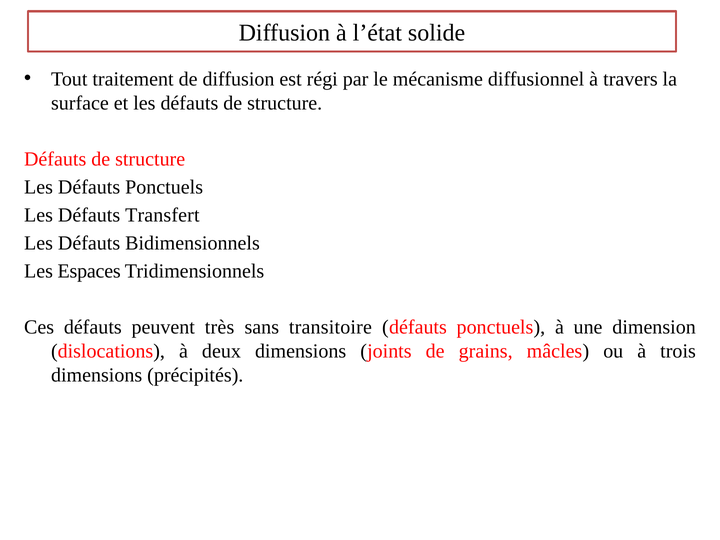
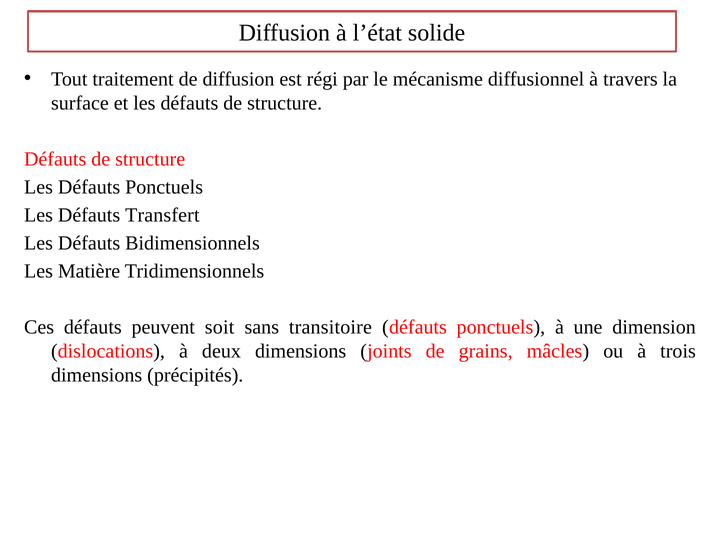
Espaces: Espaces -> Matière
très: très -> soit
